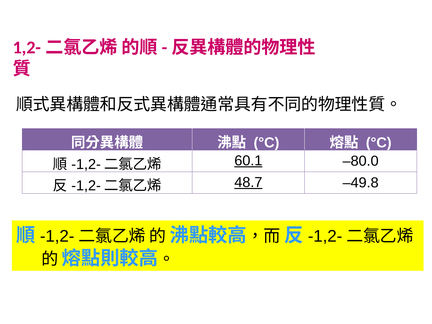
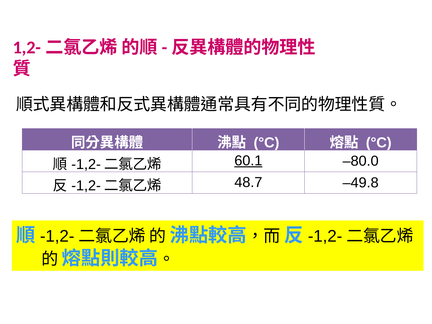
48.7 underline: present -> none
